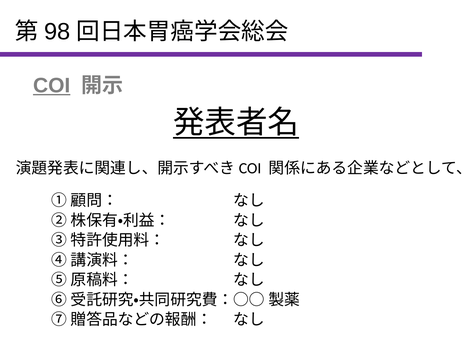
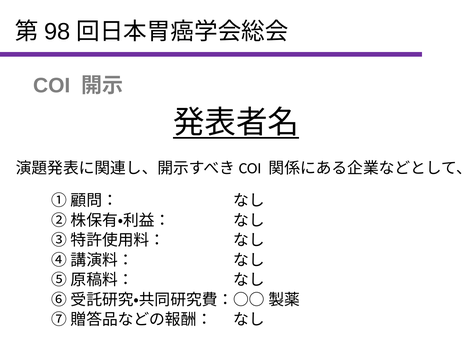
COI underline: present -> none
